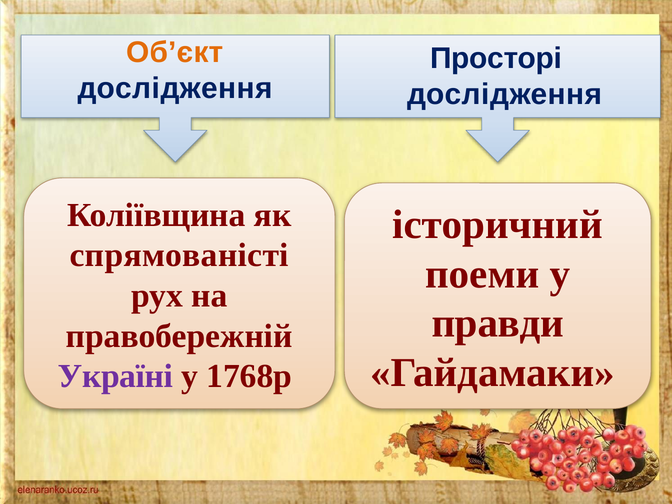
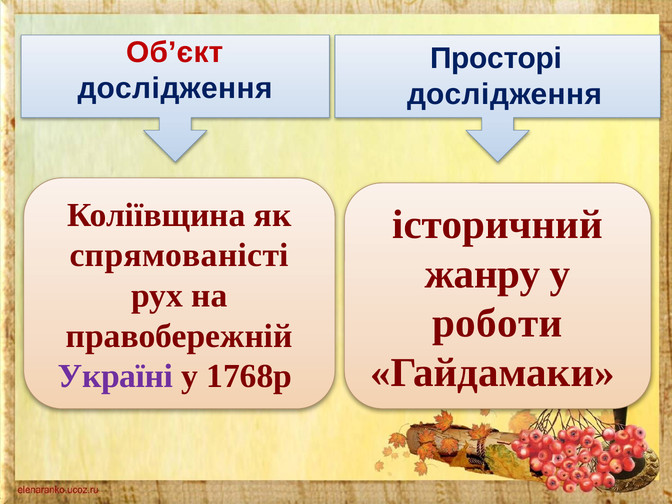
Об’єкт colour: orange -> red
поеми: поеми -> жанру
правди: правди -> роботи
